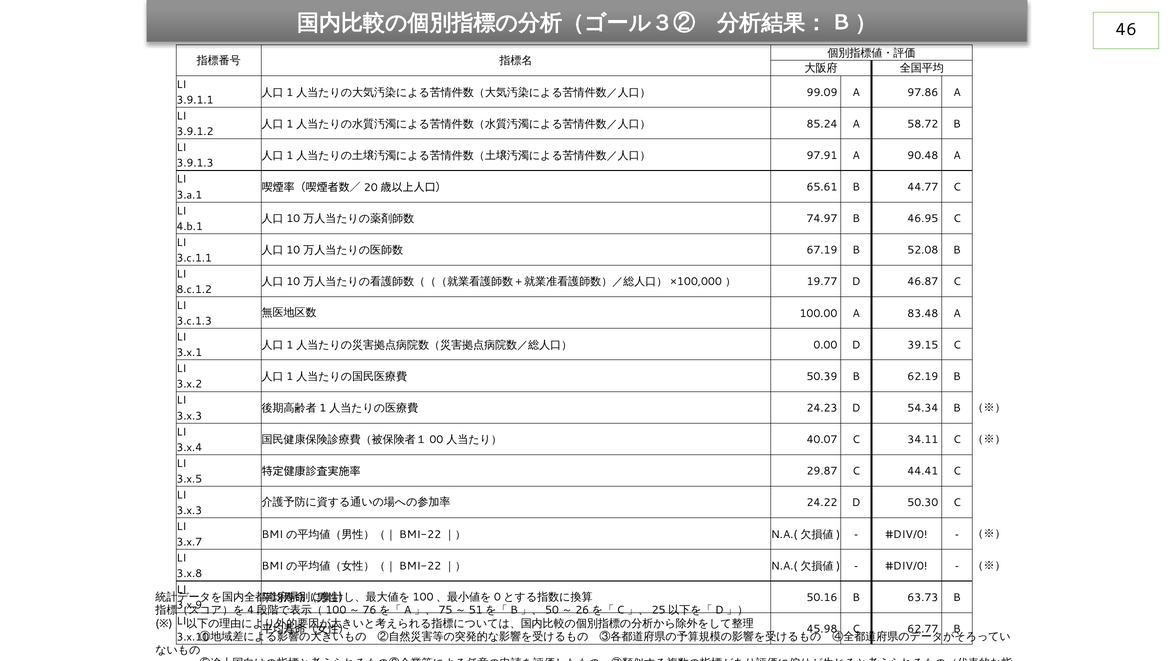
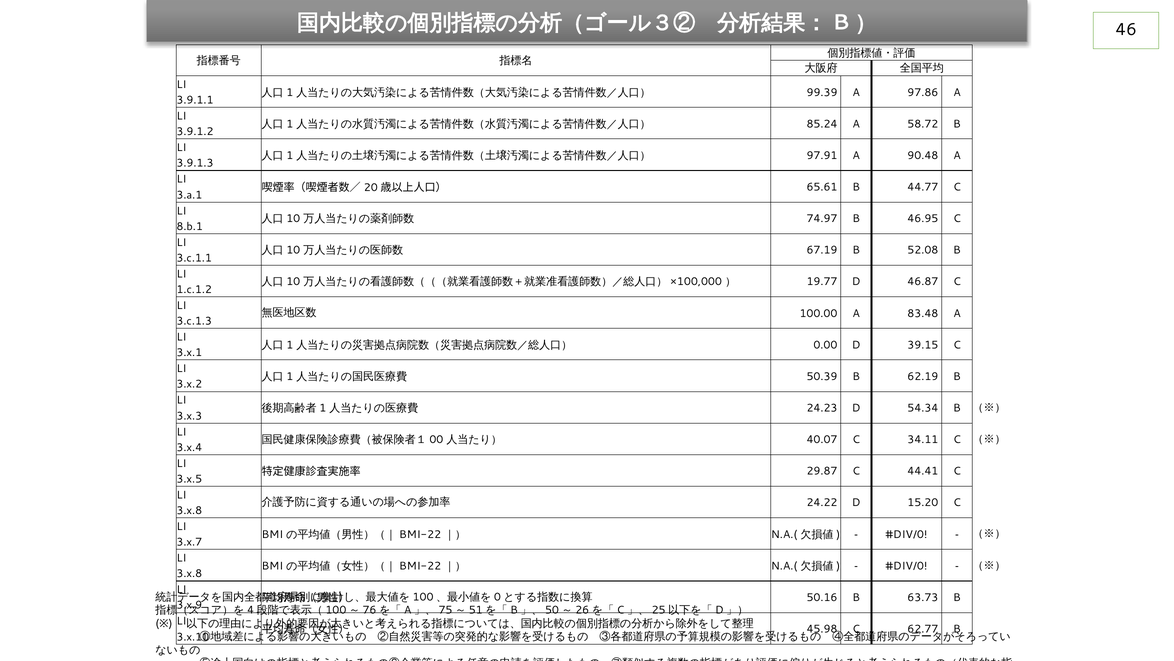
99.09: 99.09 -> 99.39
4.b.1: 4.b.1 -> 8.b.1
8.c.1.2: 8.c.1.2 -> 1.c.1.2
50.30: 50.30 -> 15.20
3.x.3 at (189, 510): 3.x.3 -> 3.x.8
